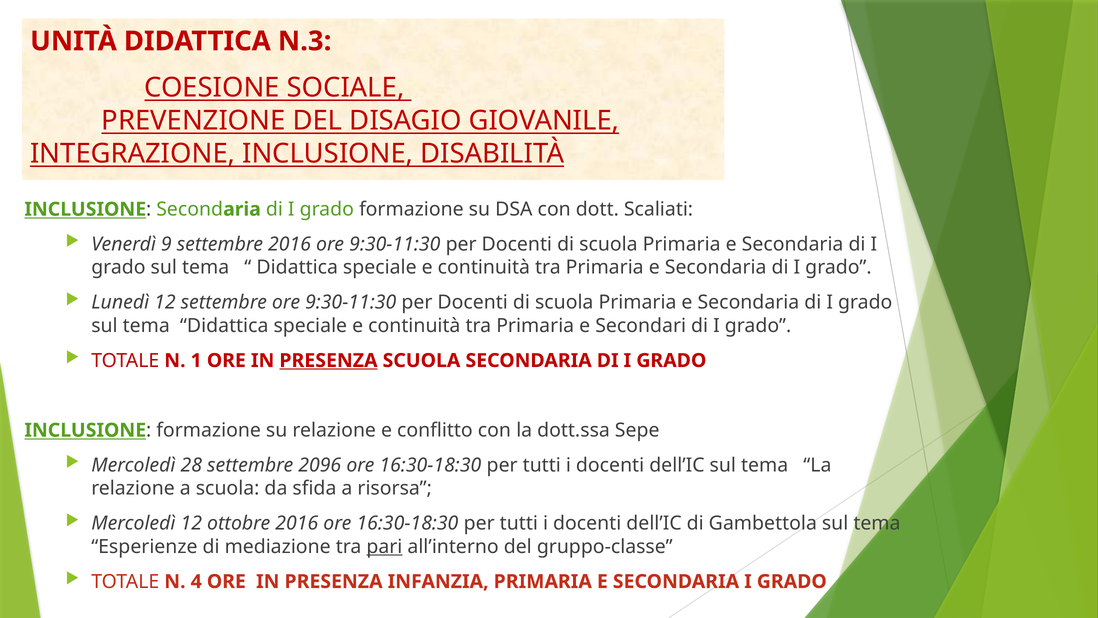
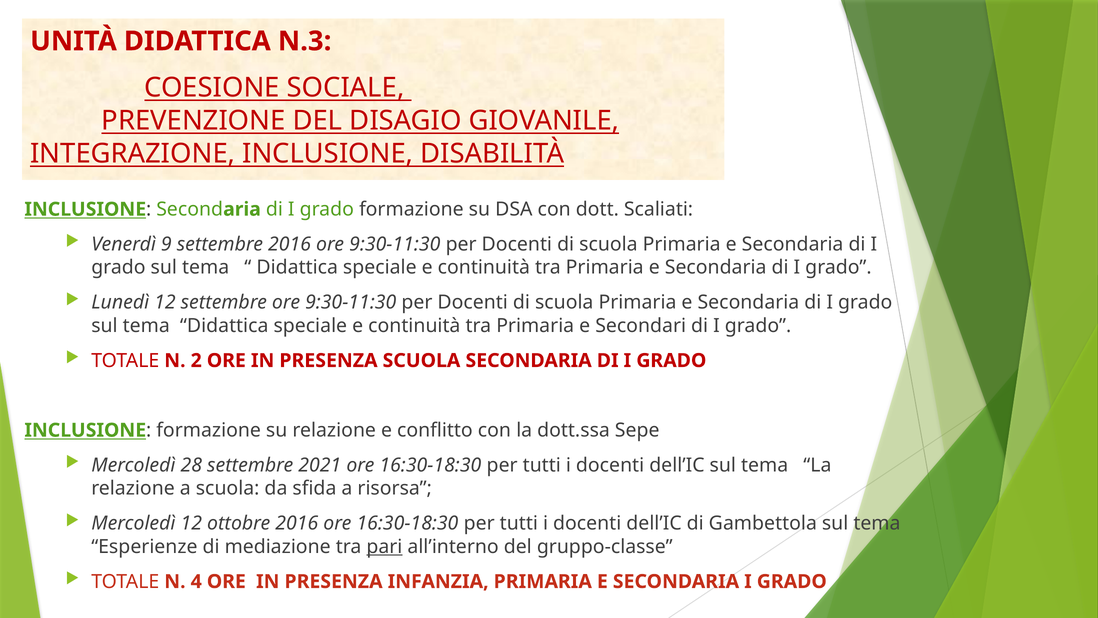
1: 1 -> 2
PRESENZA at (328, 360) underline: present -> none
2096: 2096 -> 2021
